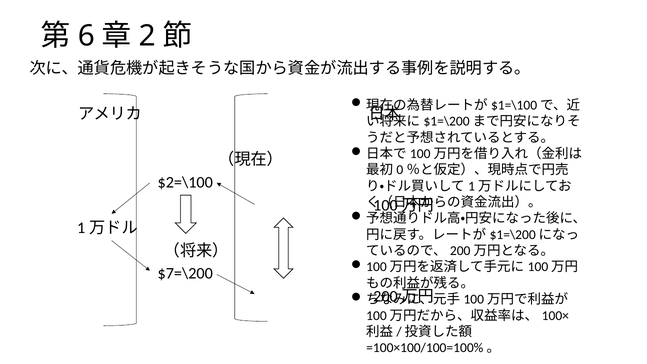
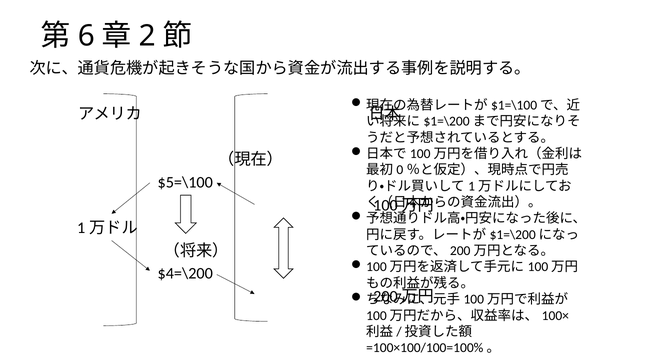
$2=\100: $2=\100 -> $5=\100
$7=\200: $7=\200 -> $4=\200
